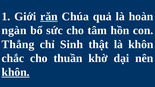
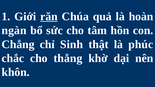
Thẳng: Thẳng -> Chẳng
là khôn: khôn -> phúc
thuần: thuần -> thẳng
khôn at (16, 72) underline: present -> none
